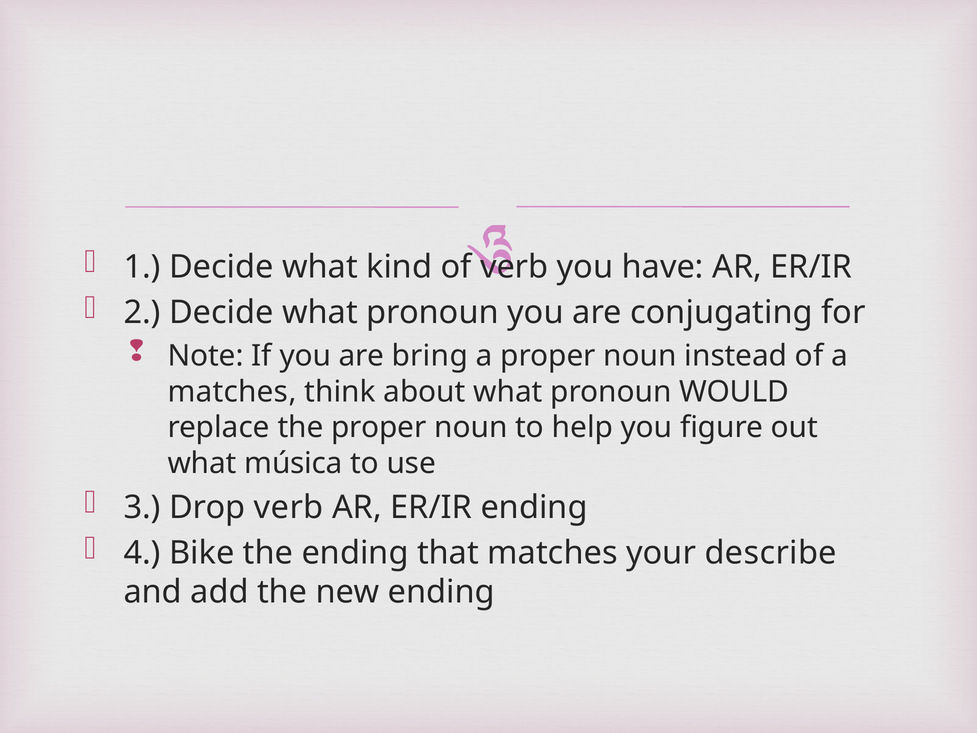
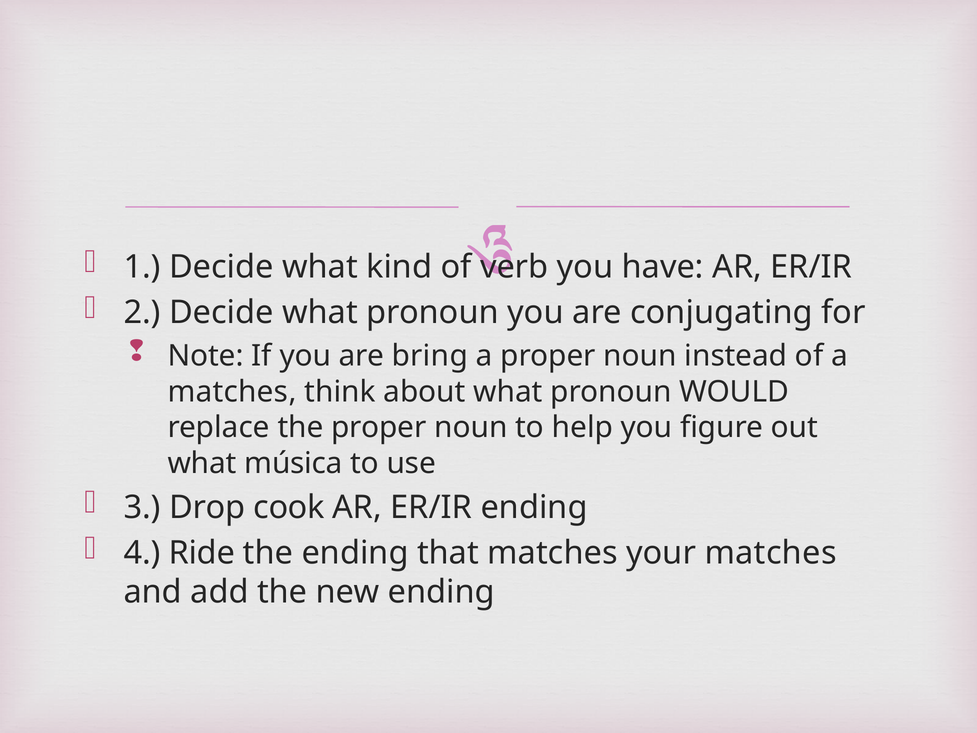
Drop verb: verb -> cook
Bike: Bike -> Ride
your describe: describe -> matches
